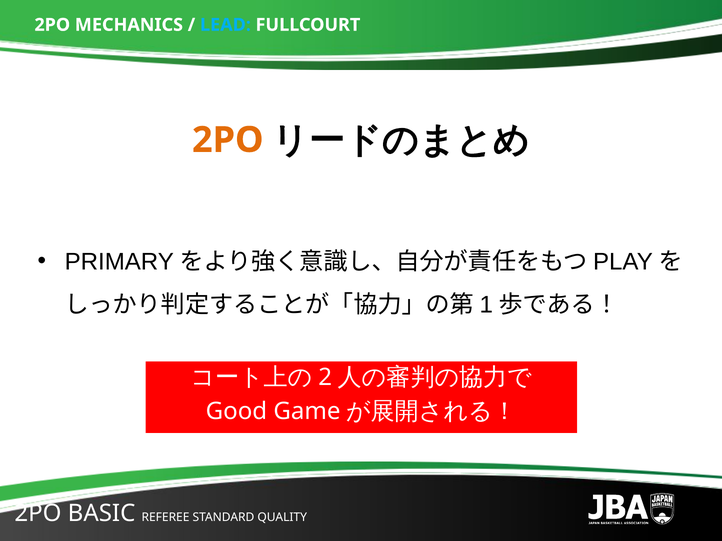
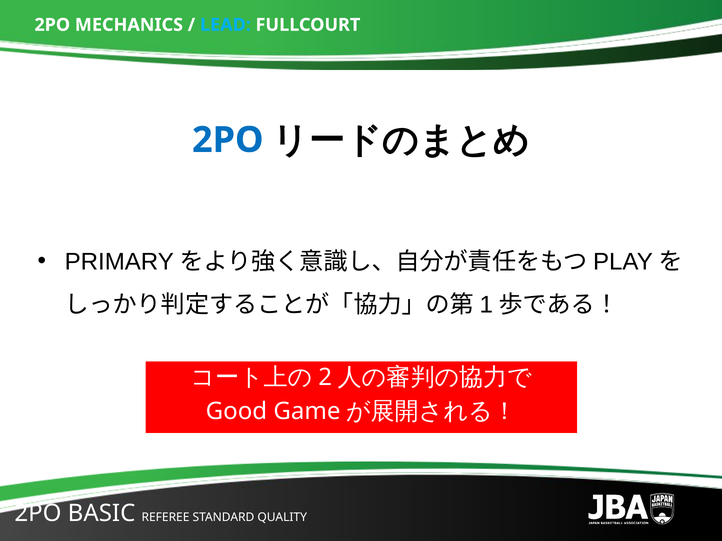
2PO at (228, 140) colour: orange -> blue
